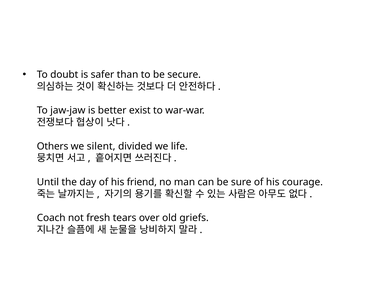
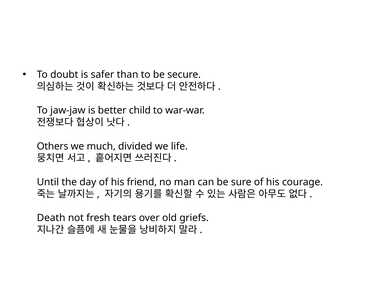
exist: exist -> child
silent: silent -> much
Coach: Coach -> Death
